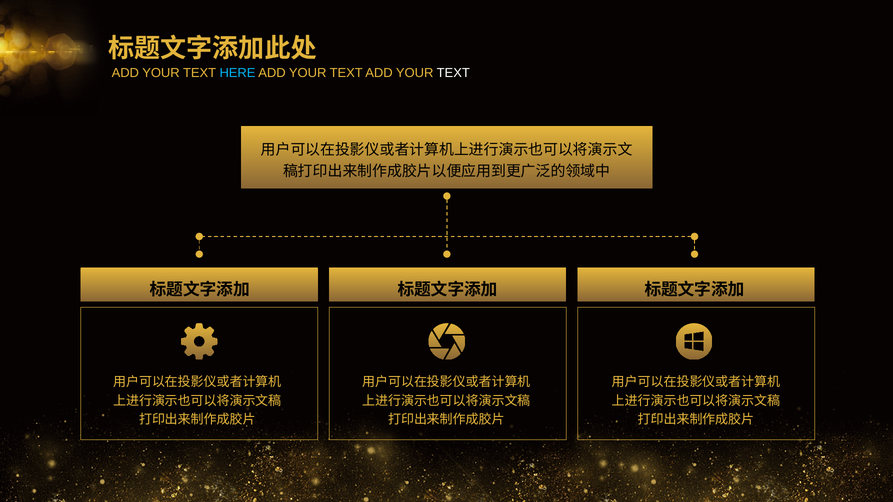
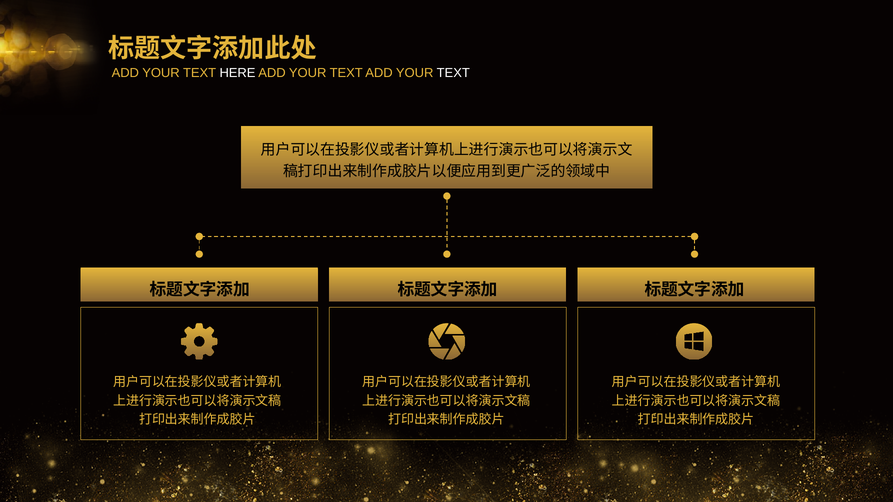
HERE colour: light blue -> white
